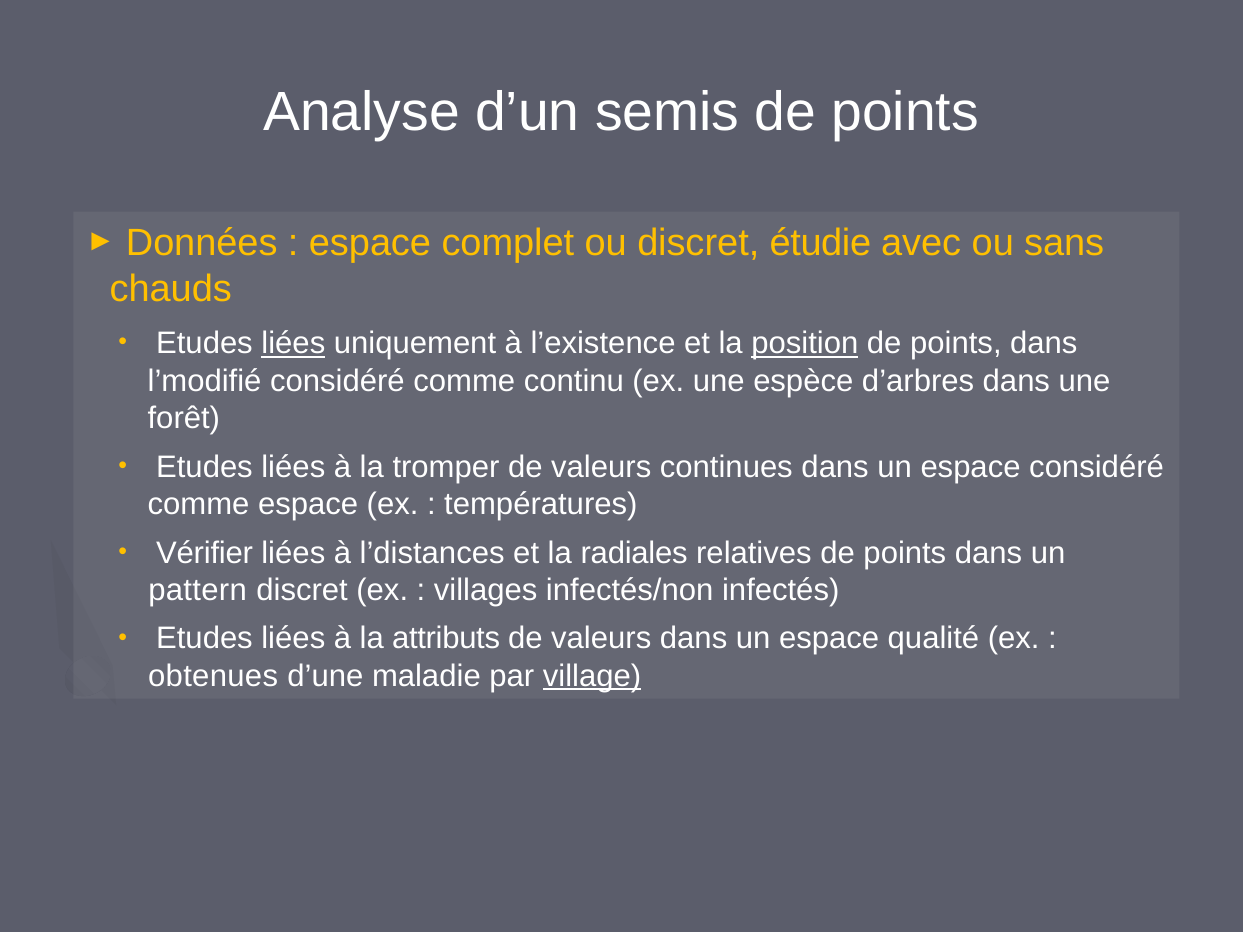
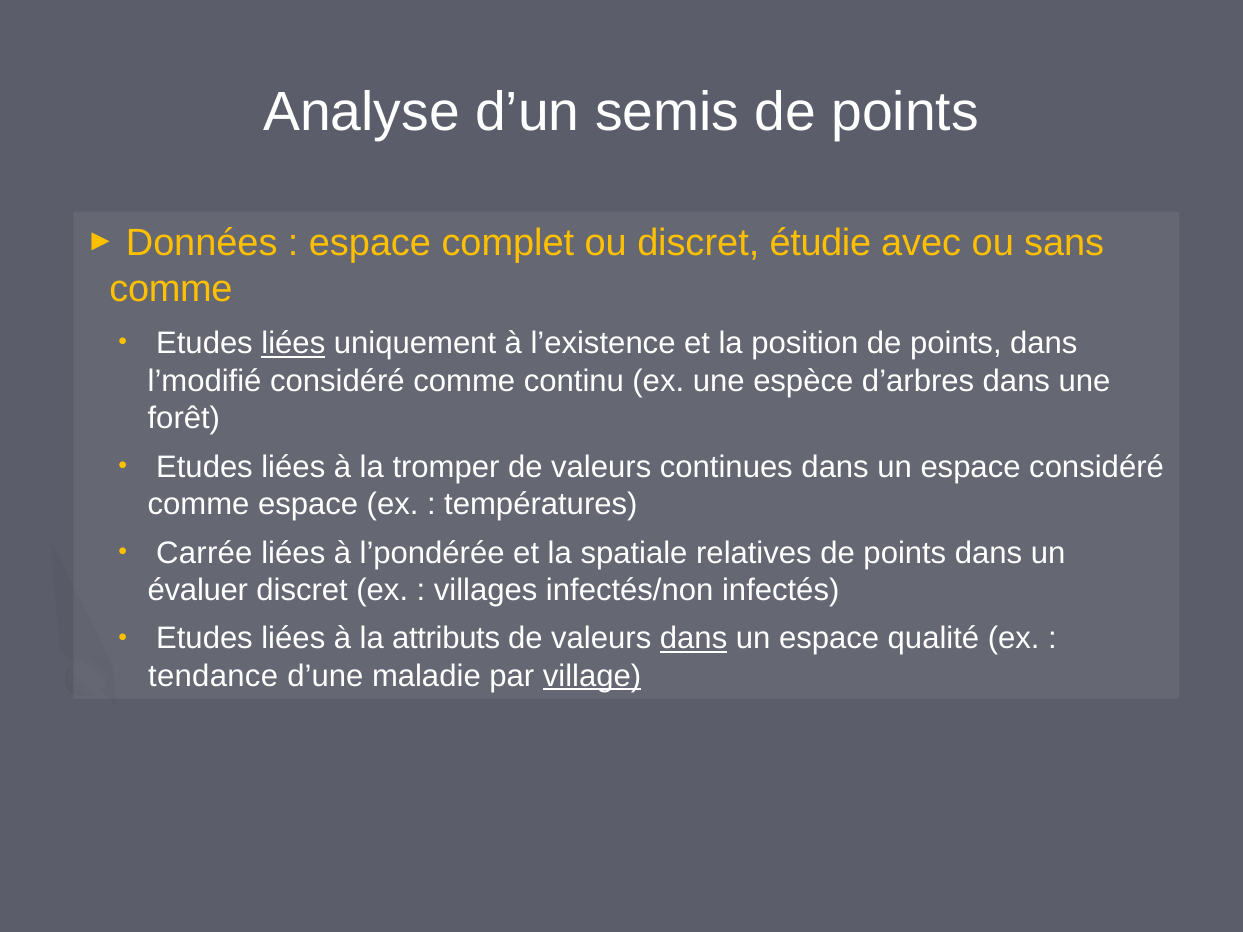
chauds at (171, 289): chauds -> comme
position underline: present -> none
Vérifier: Vérifier -> Carrée
l’distances: l’distances -> l’pondérée
radiales: radiales -> spatiale
pattern: pattern -> évaluer
dans at (694, 639) underline: none -> present
obtenues: obtenues -> tendance
